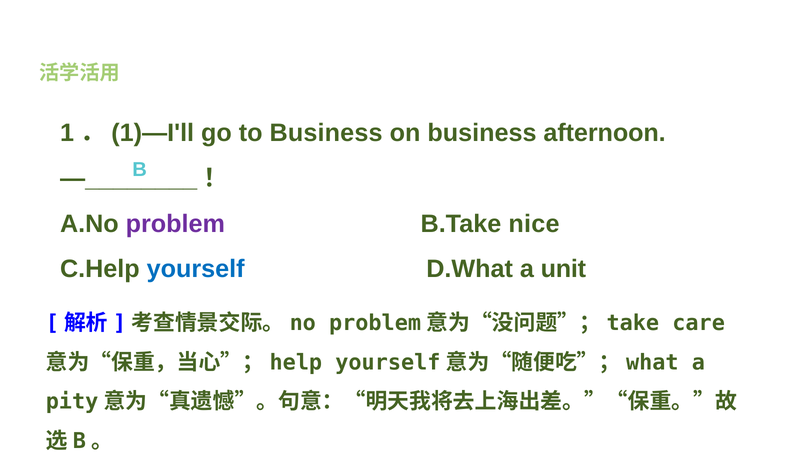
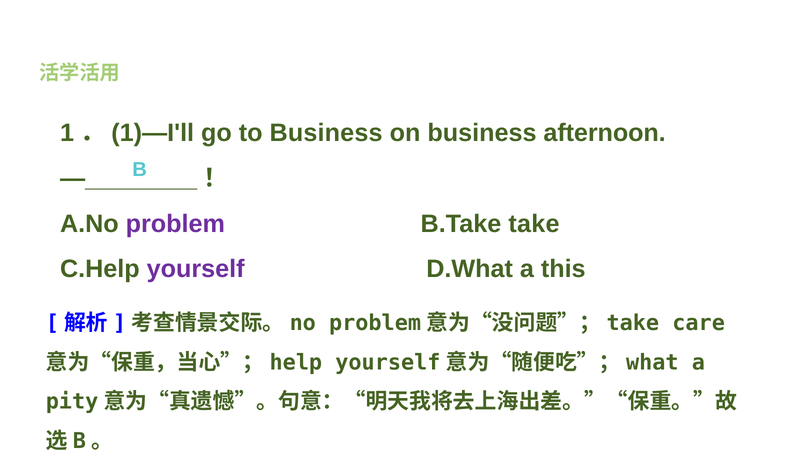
nice: nice -> take
yourself colour: blue -> purple
unit: unit -> this
